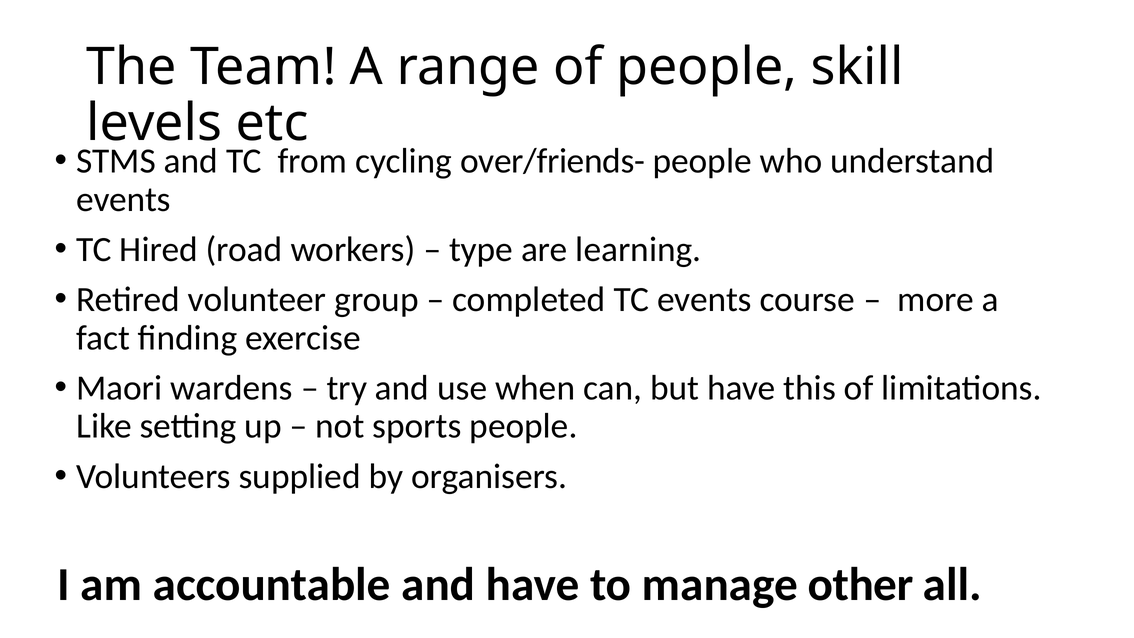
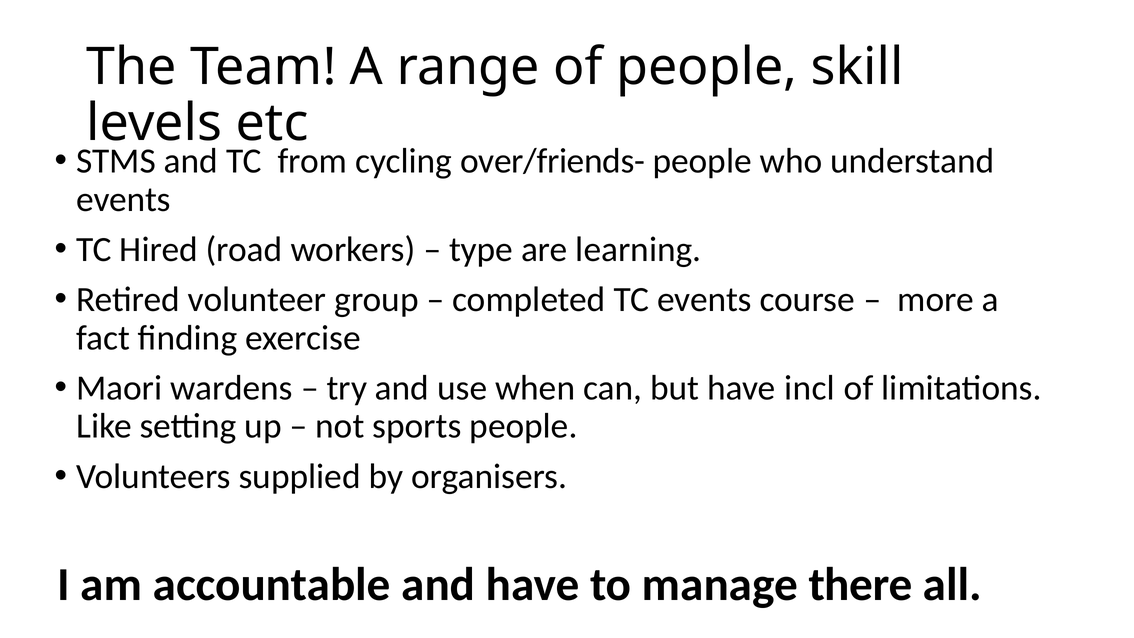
this: this -> incl
other: other -> there
